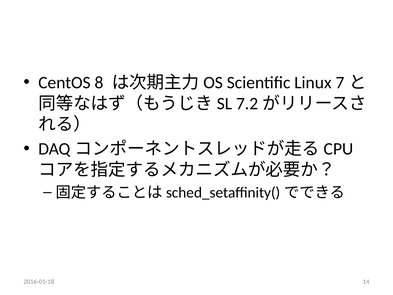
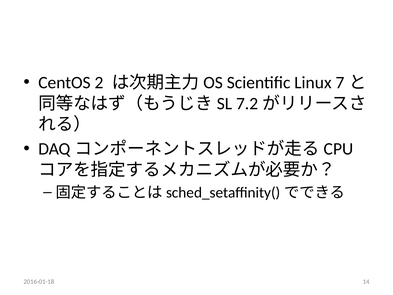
8: 8 -> 2
